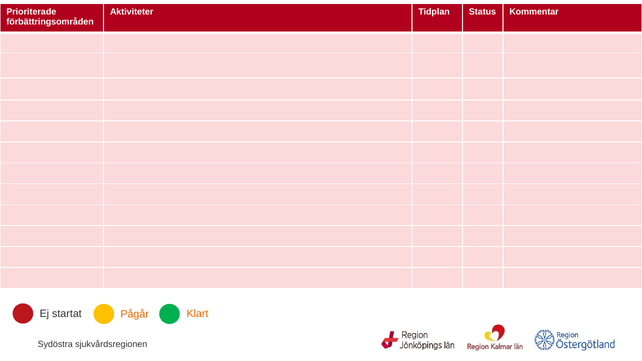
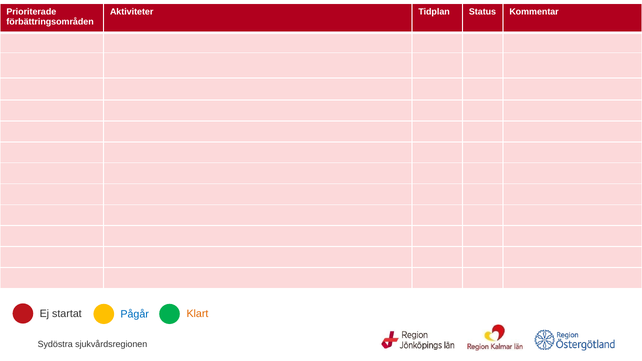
Pågår colour: orange -> blue
